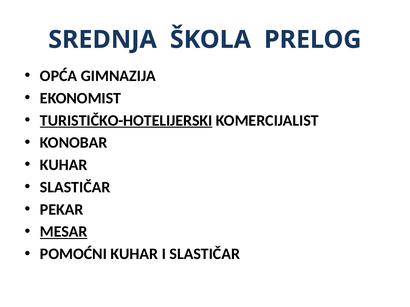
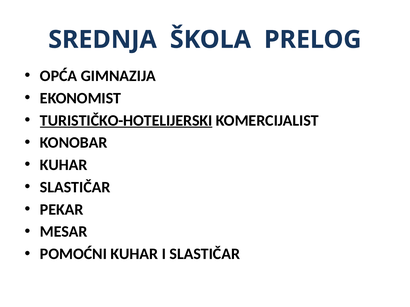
MESAR underline: present -> none
